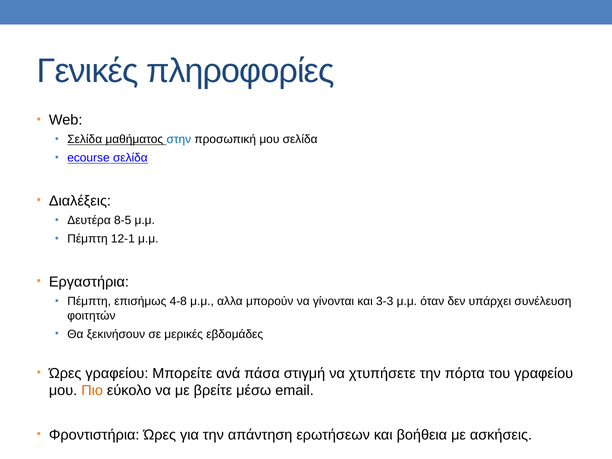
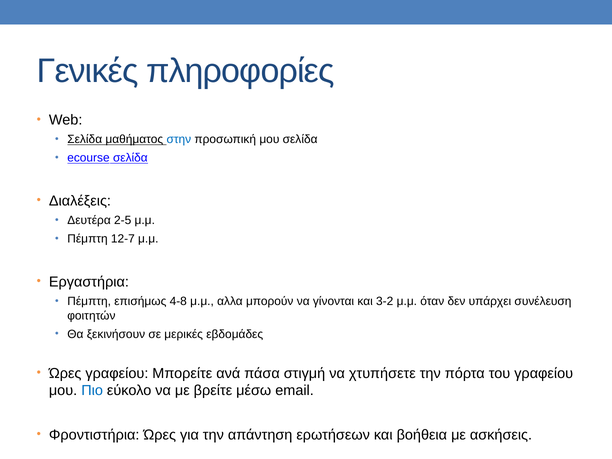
8-5: 8-5 -> 2-5
12-1: 12-1 -> 12-7
3-3: 3-3 -> 3-2
Πιο colour: orange -> blue
